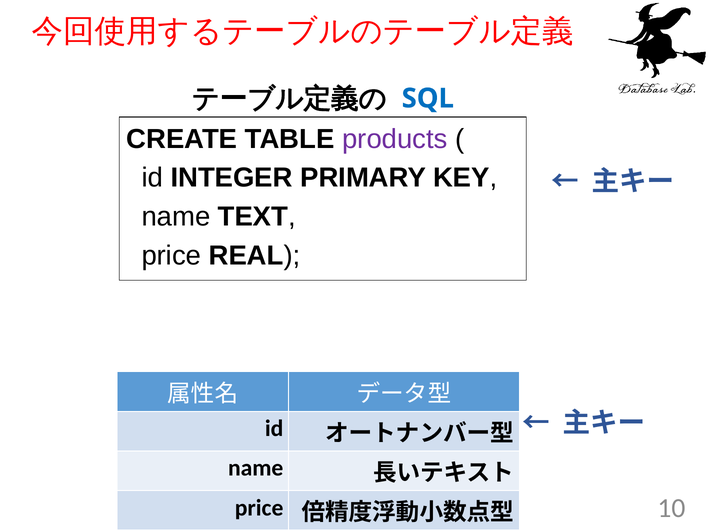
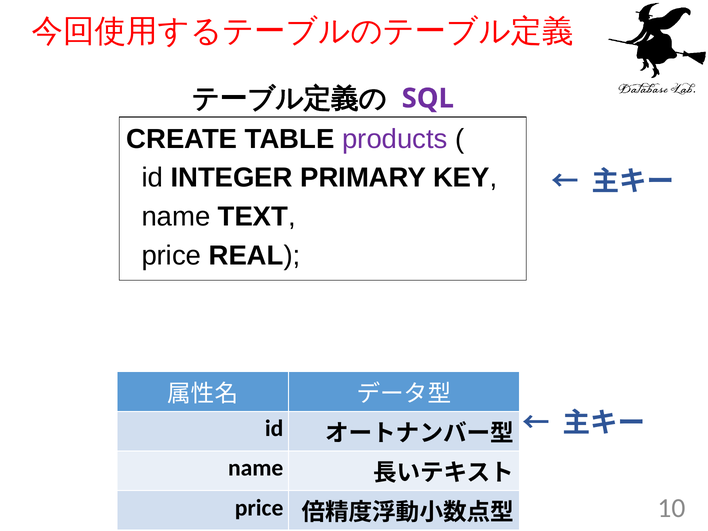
SQL colour: blue -> purple
